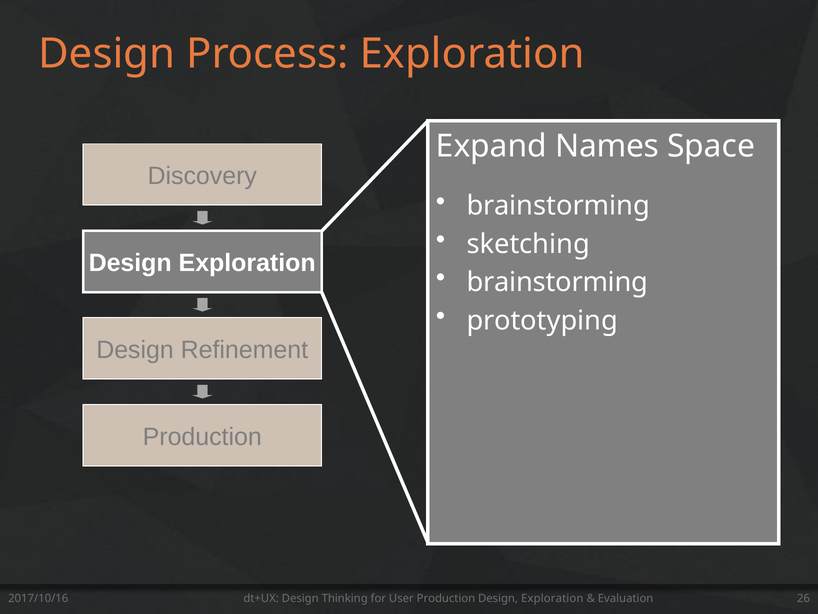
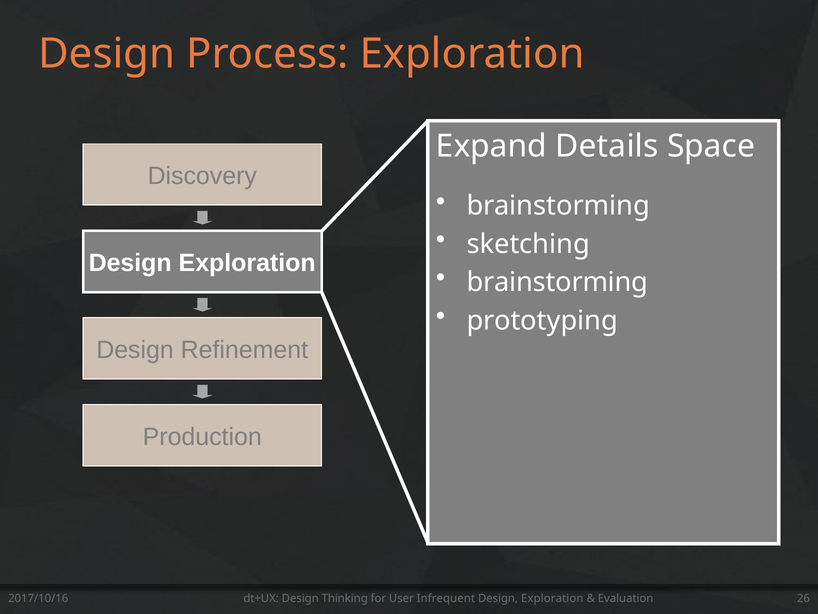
Names: Names -> Details
User Production: Production -> Infrequent
